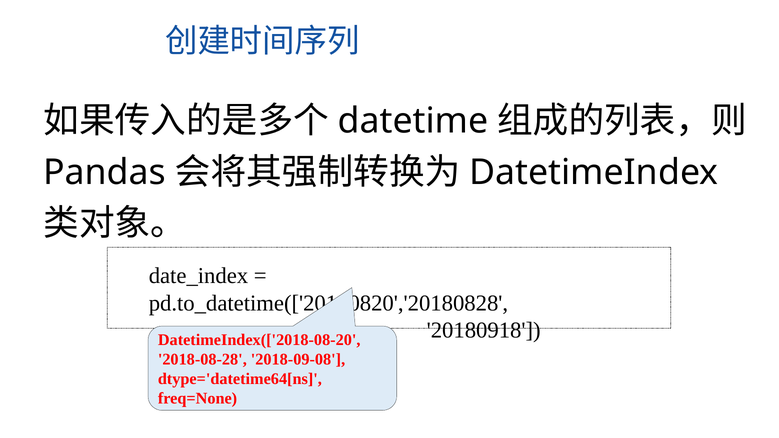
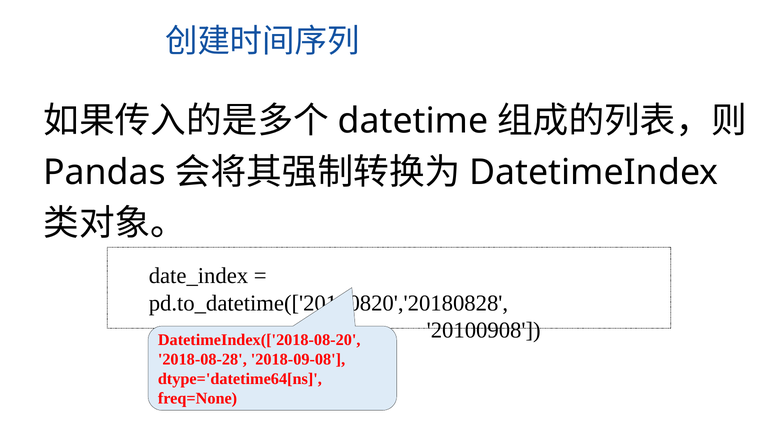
20180918: 20180918 -> 20100908
